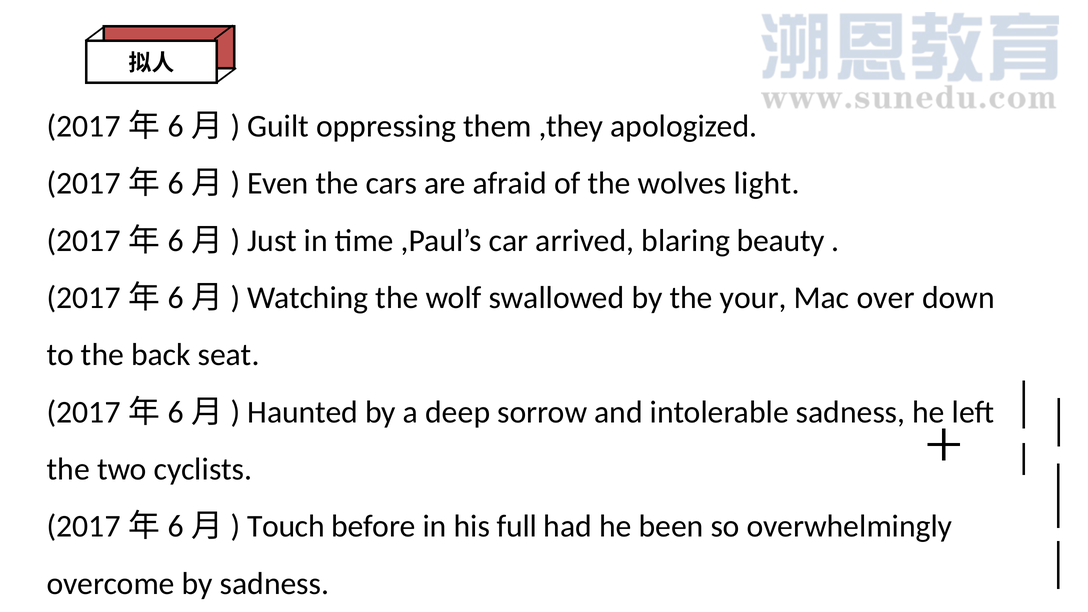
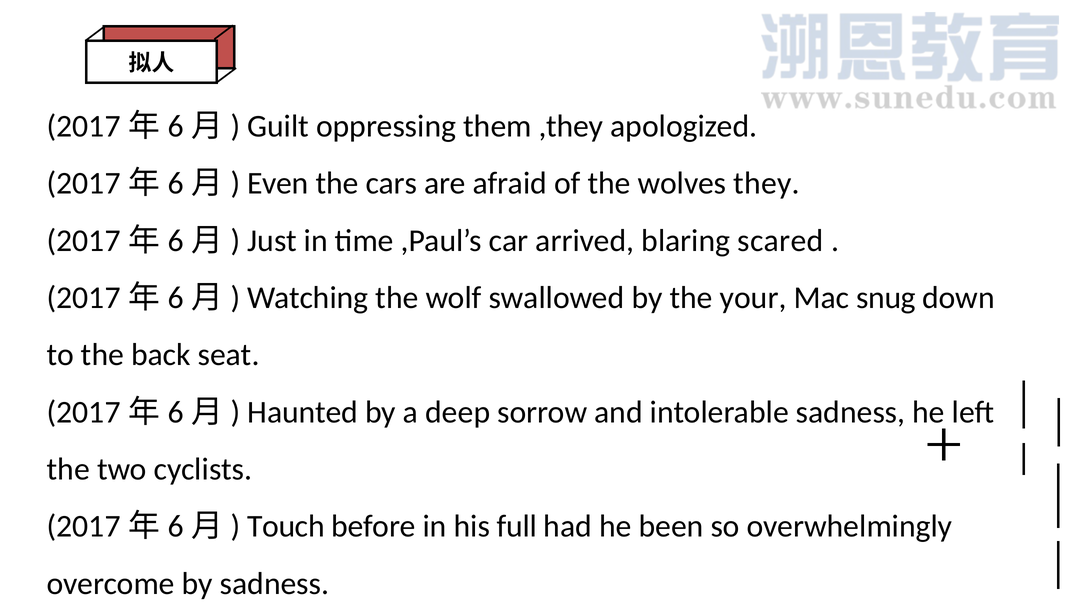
light: light -> they
beauty: beauty -> scared
over: over -> snug
